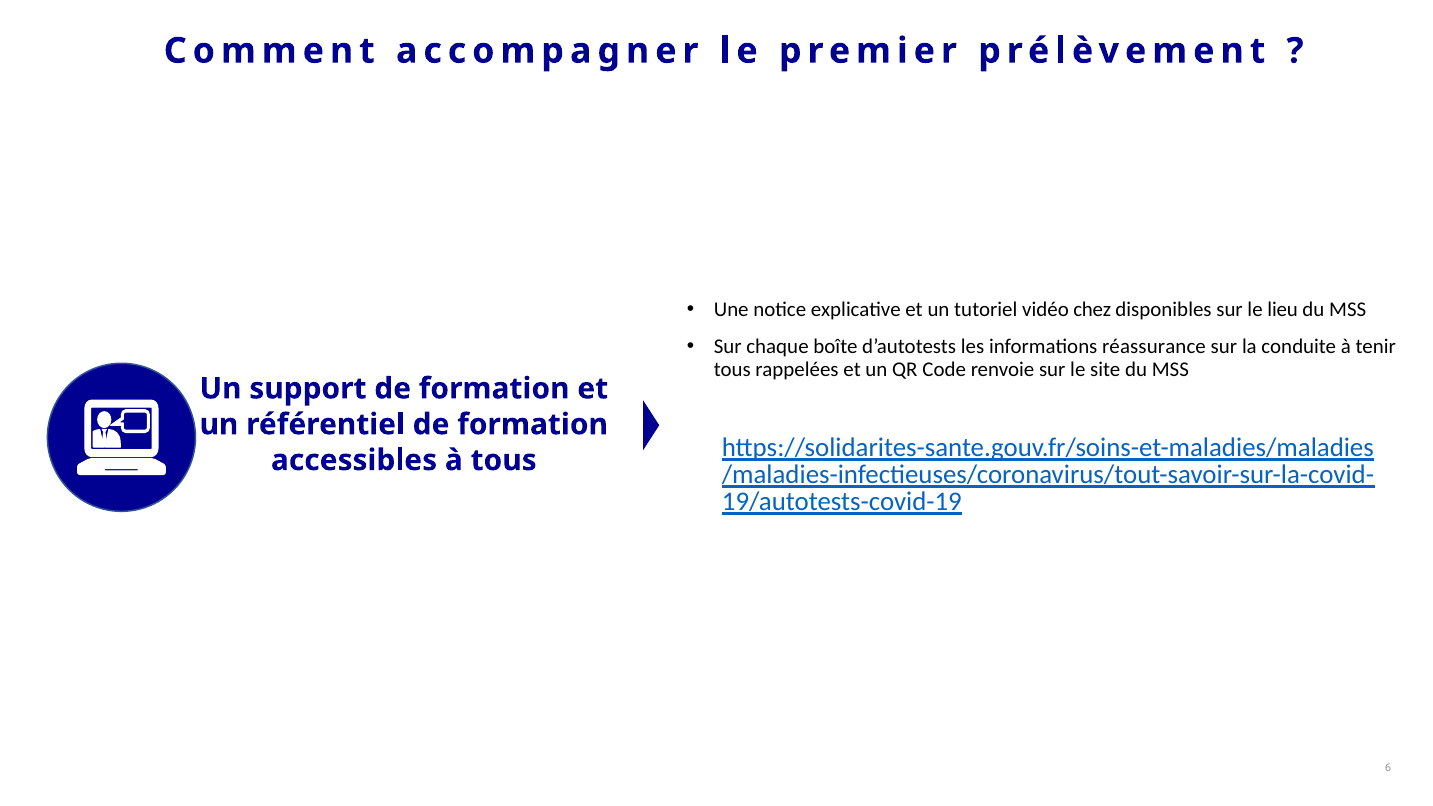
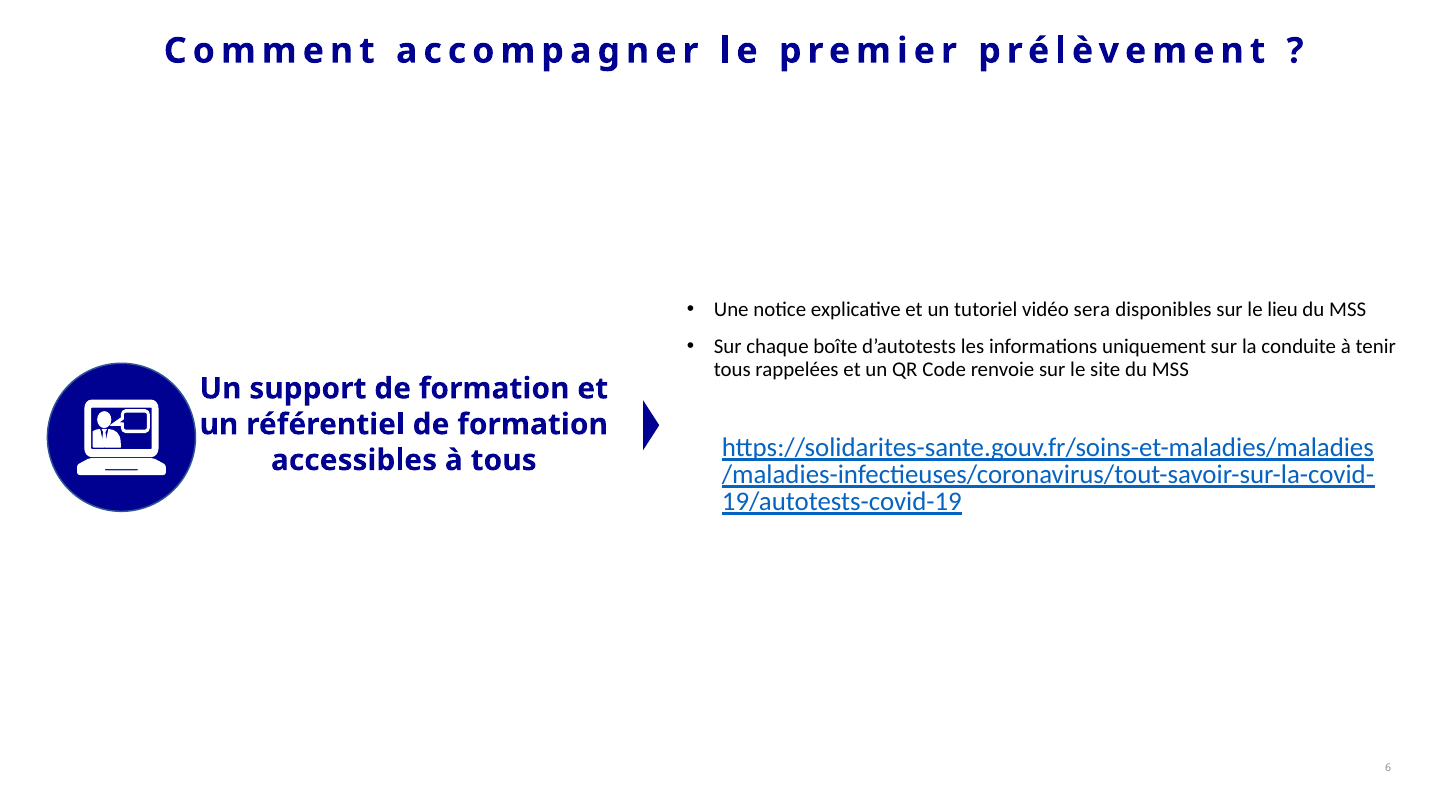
chez: chez -> sera
réassurance: réassurance -> uniquement
